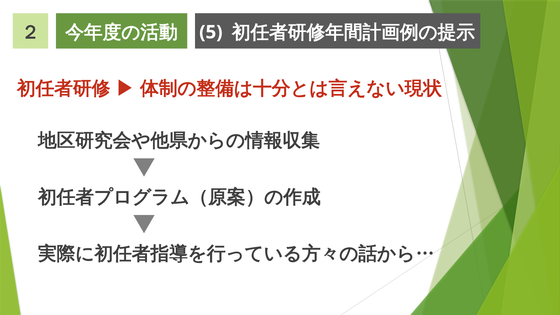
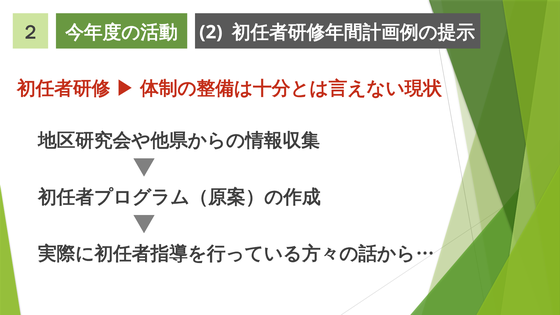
5: 5 -> 2
